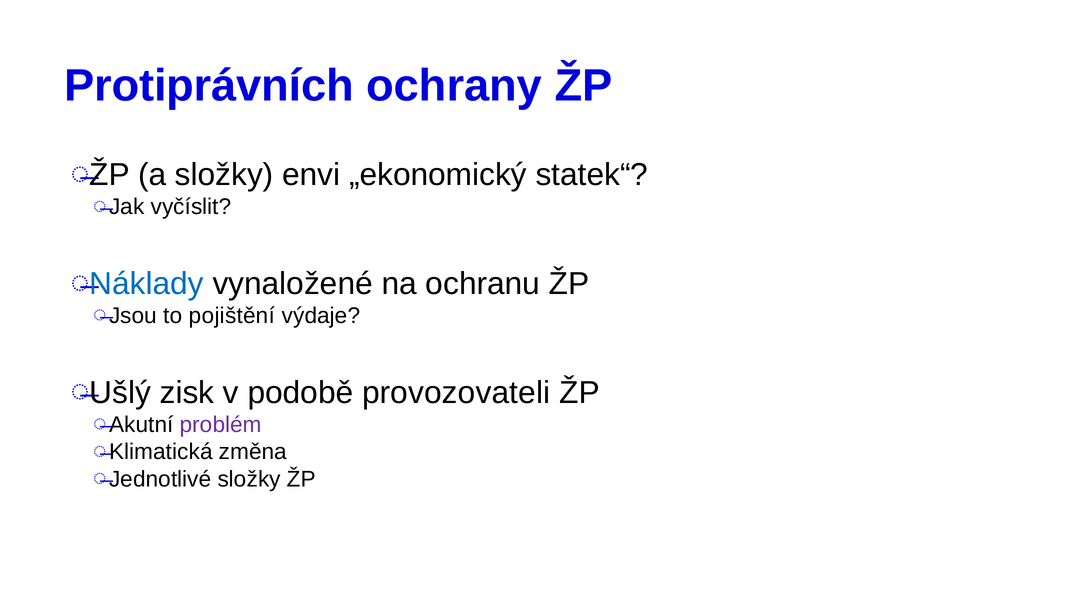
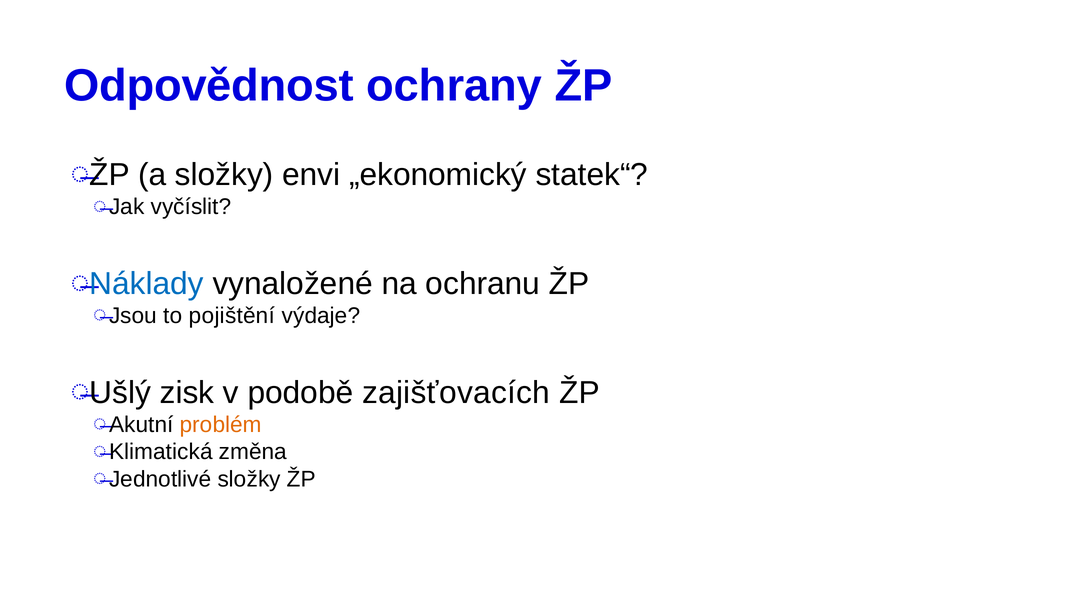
Protiprávních: Protiprávních -> Odpovědnost
provozovateli: provozovateli -> zajišťovacích
problém colour: purple -> orange
